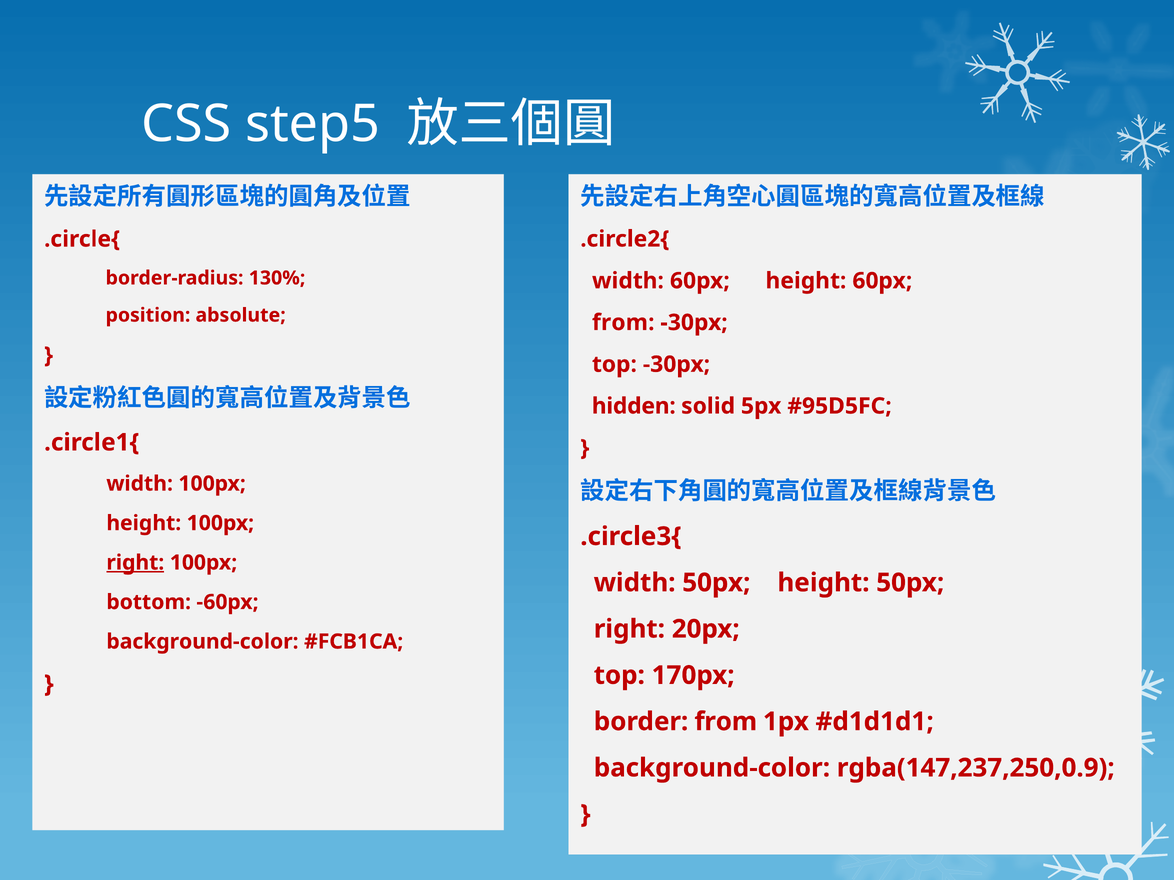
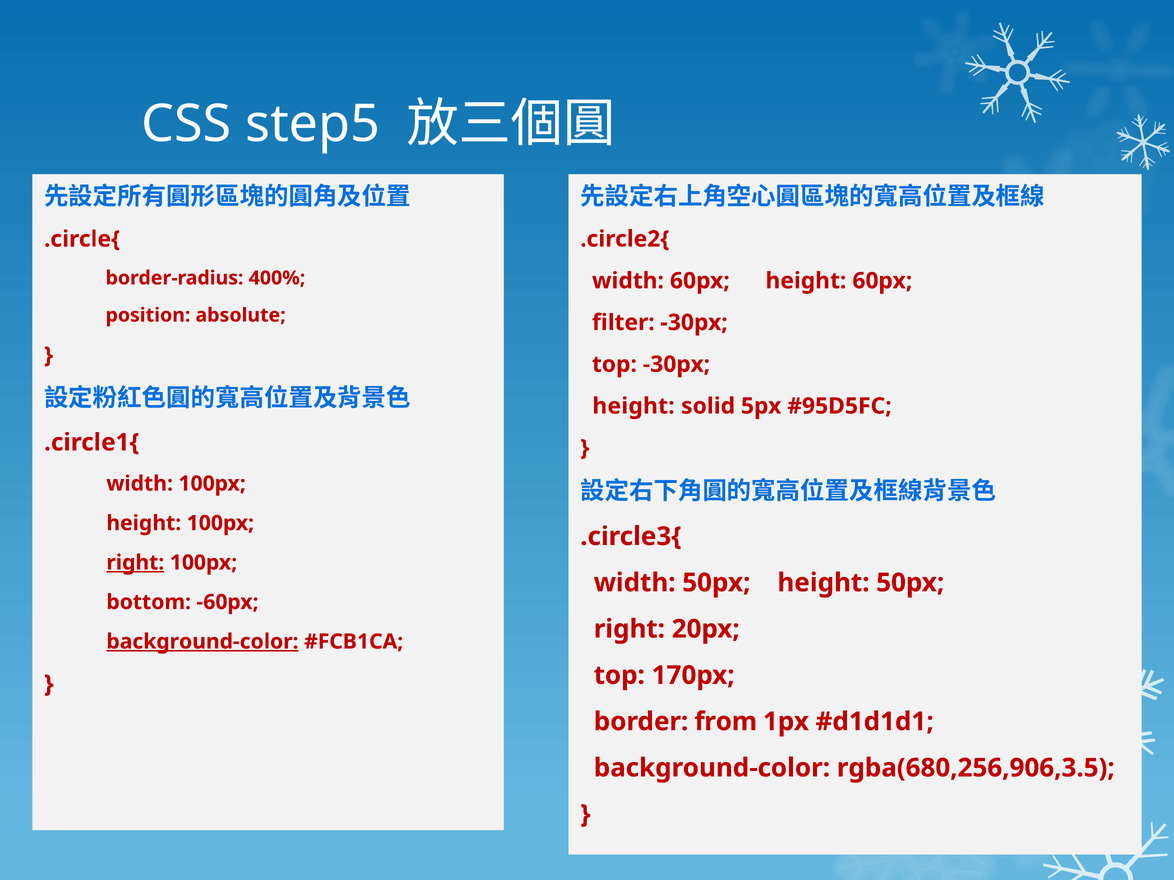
130%: 130% -> 400%
from at (623, 323): from -> filter
hidden at (634, 406): hidden -> height
background-color at (202, 642) underline: none -> present
rgba(147,237,250,0.9: rgba(147,237,250,0.9 -> rgba(680,256,906,3.5
